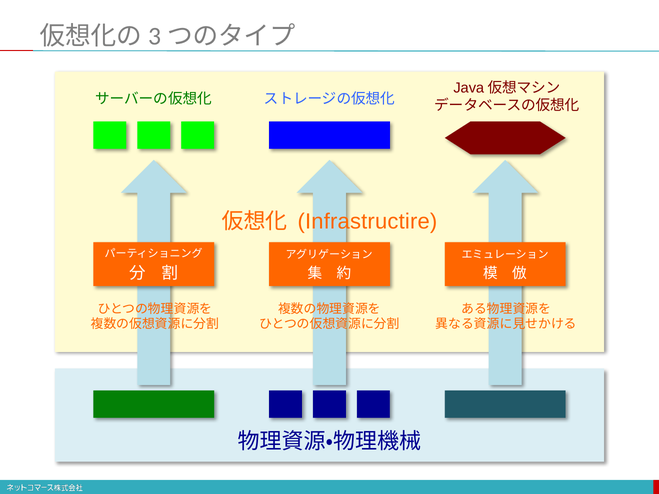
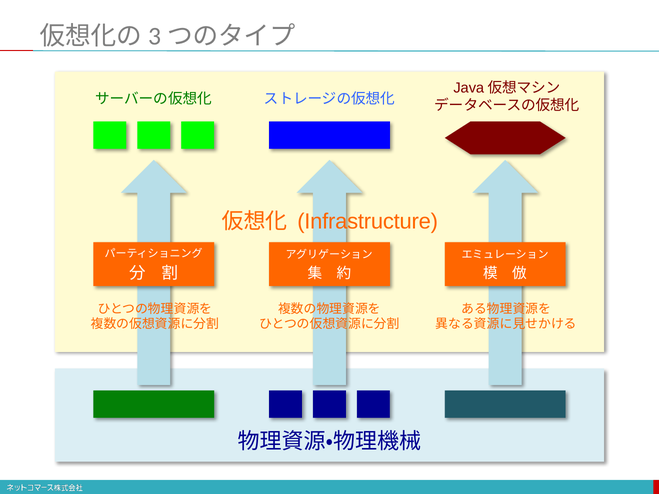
Infrastructire: Infrastructire -> Infrastructure
